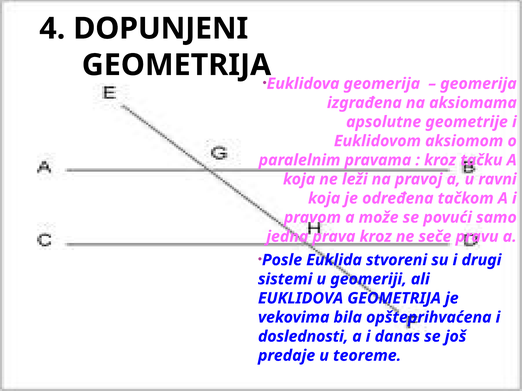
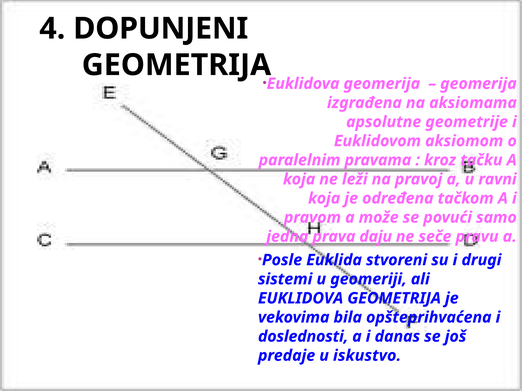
prava kroz: kroz -> daju
teoreme: teoreme -> iskustvo
